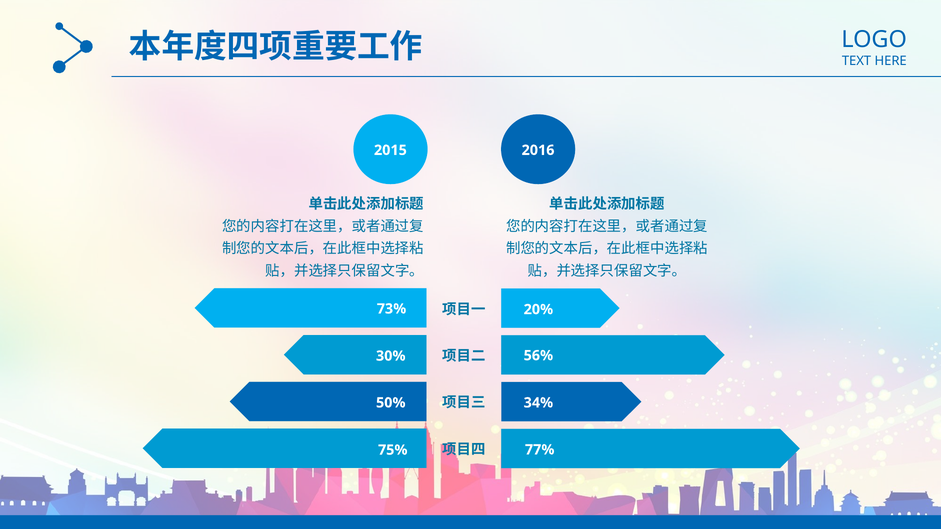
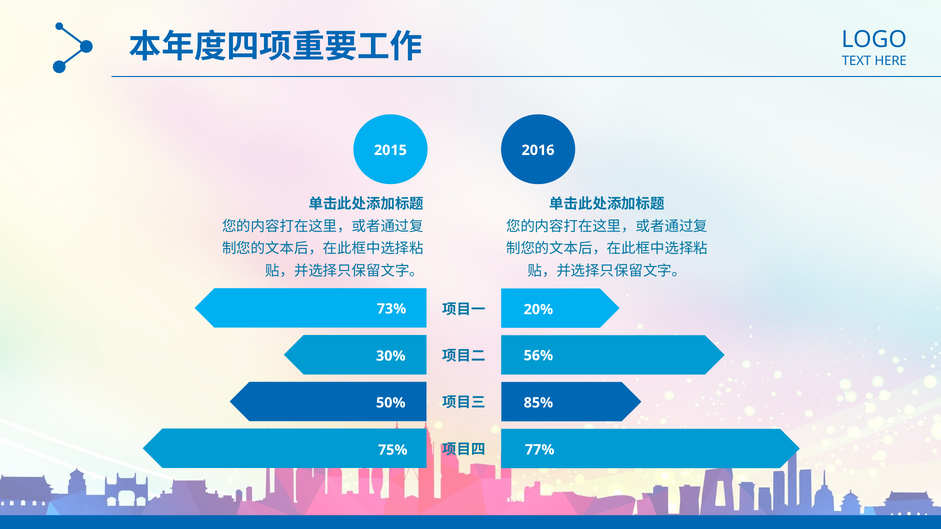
34%: 34% -> 85%
